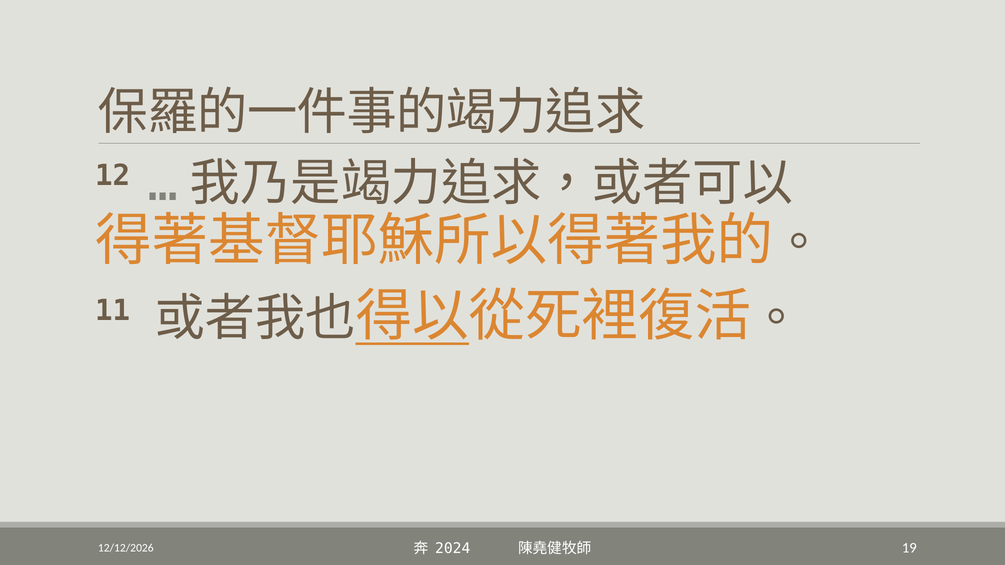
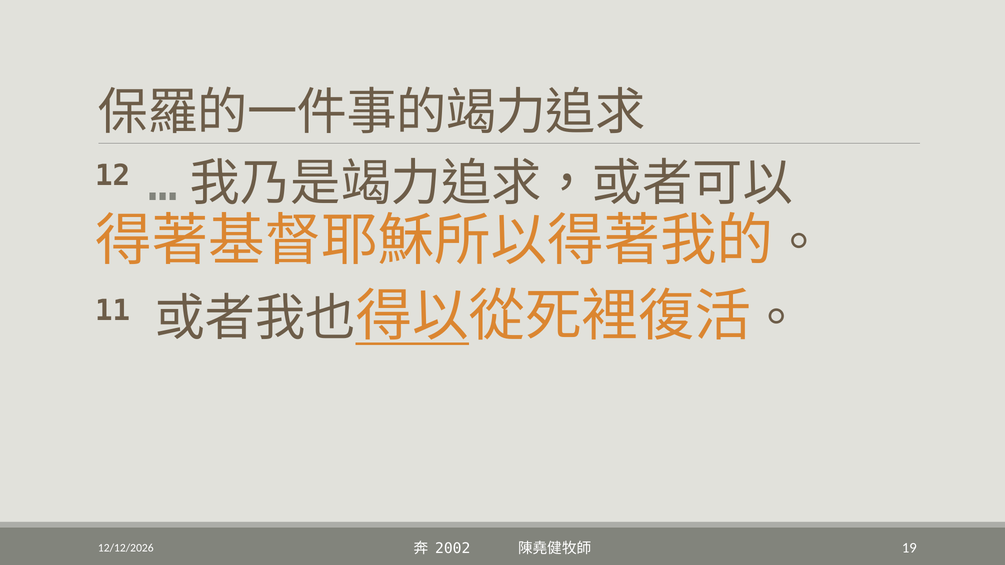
2024: 2024 -> 2002
